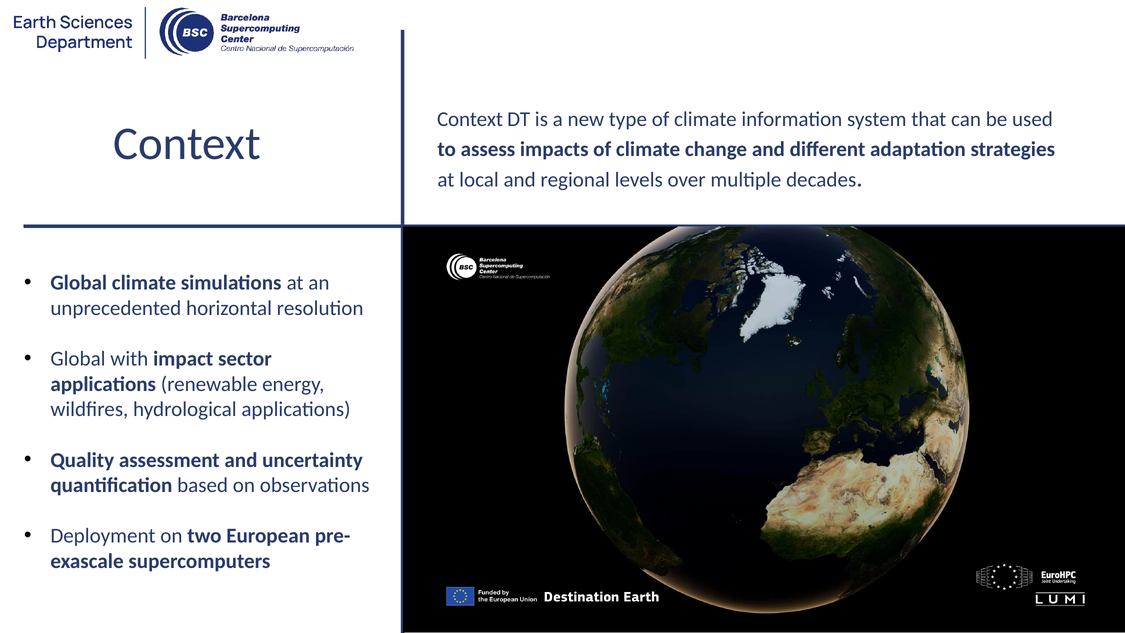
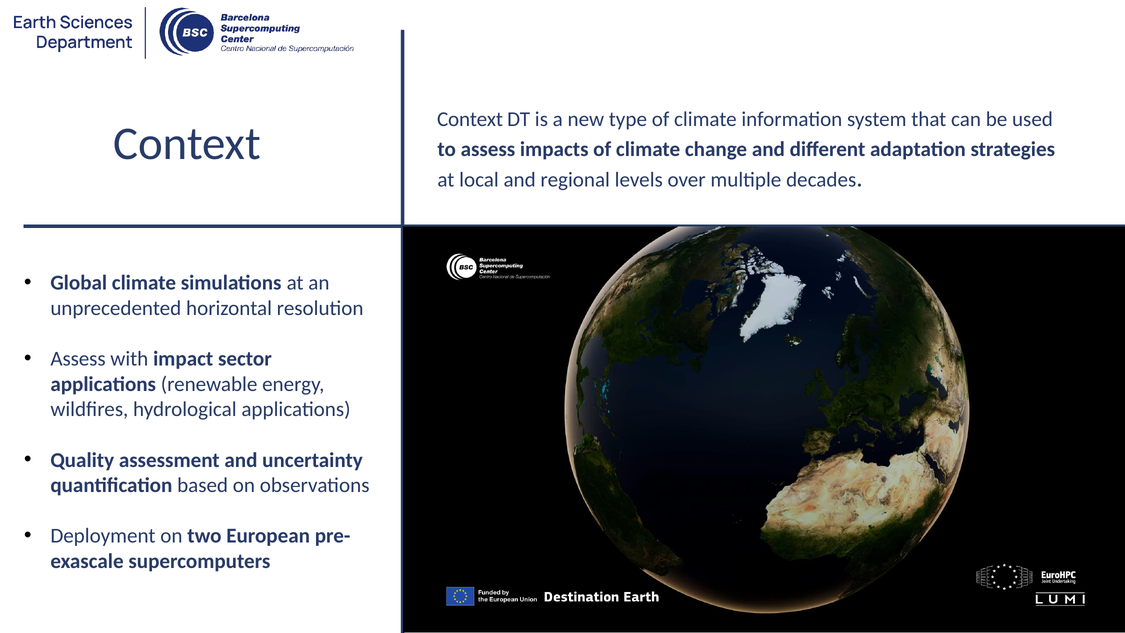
Global at (78, 359): Global -> Assess
